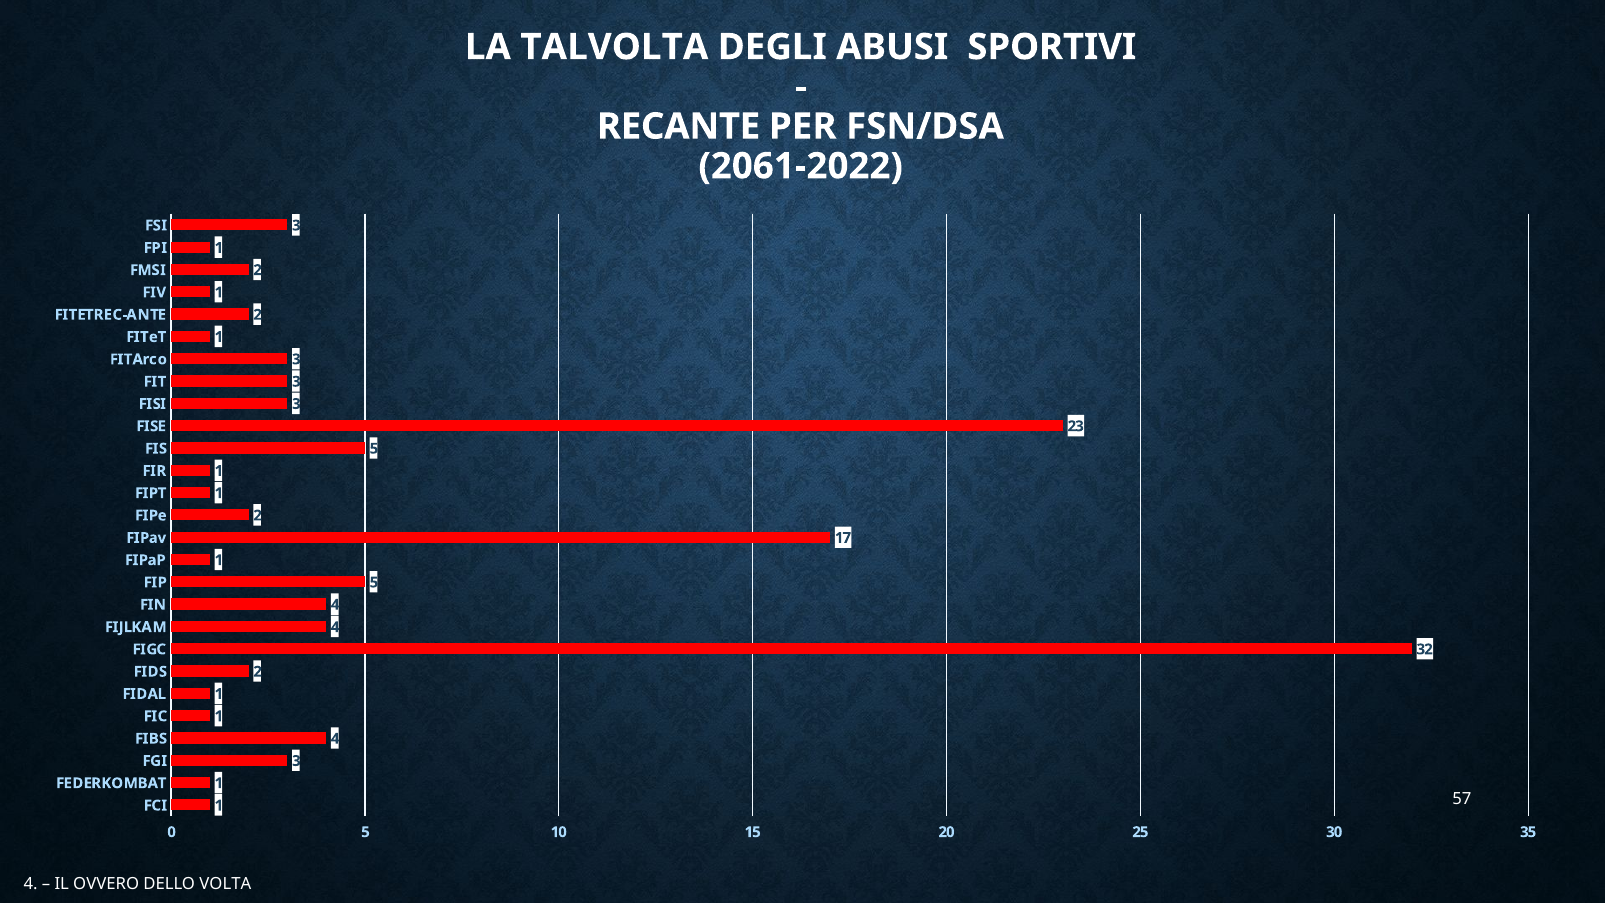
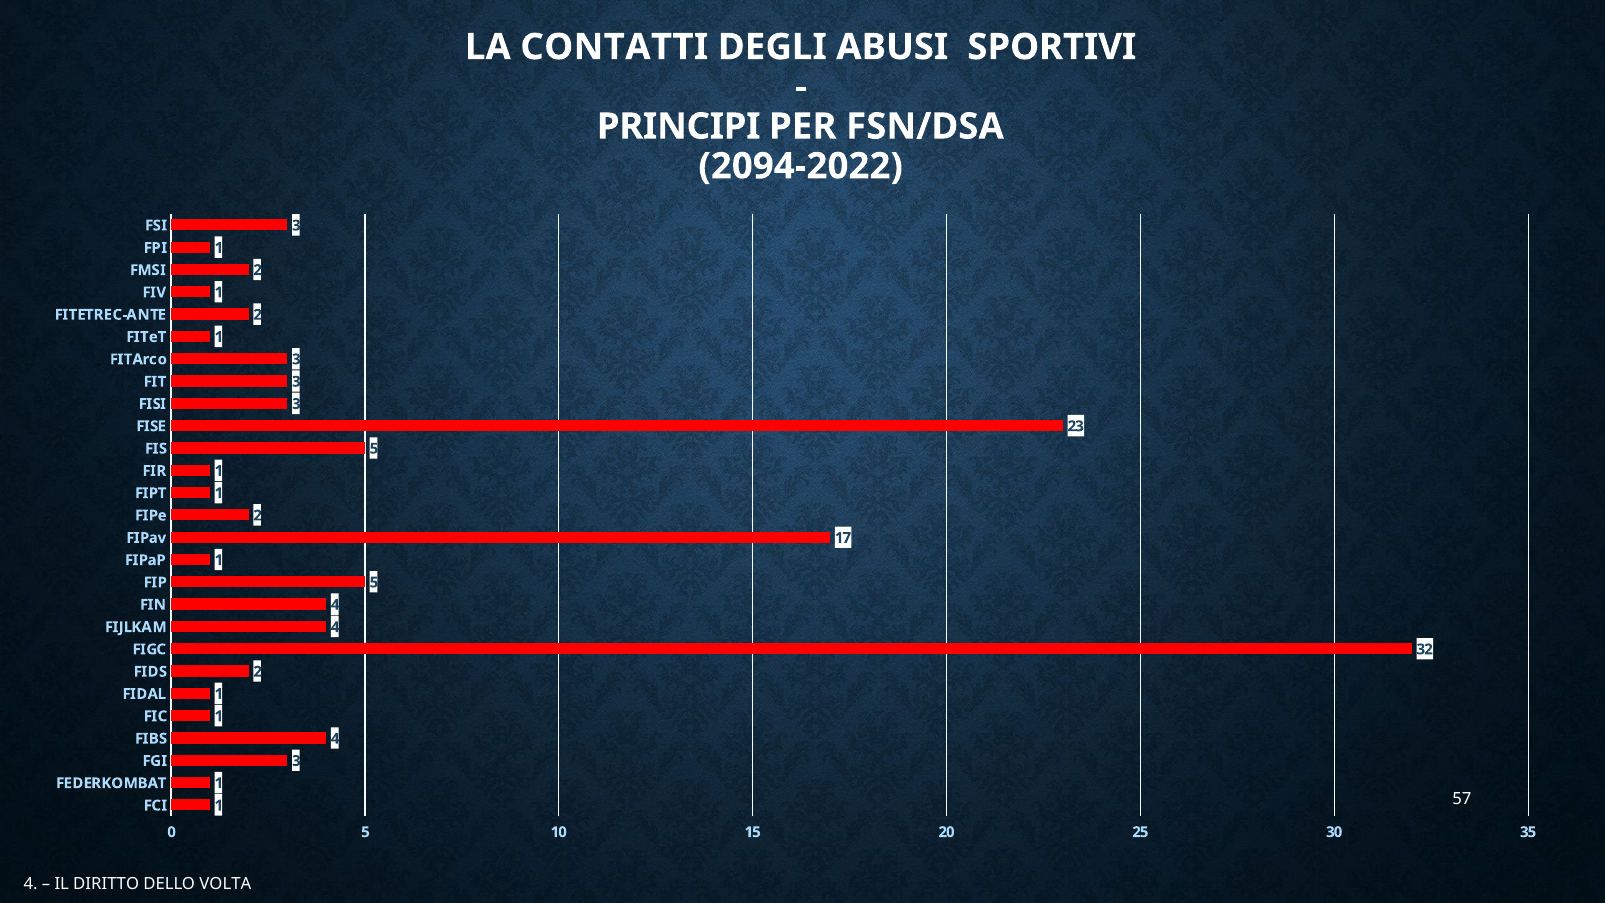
TALVOLTA: TALVOLTA -> CONTATTI
RECANTE: RECANTE -> PRINCIPI
2061-2022: 2061-2022 -> 2094-2022
OVVERO: OVVERO -> DIRITTO
